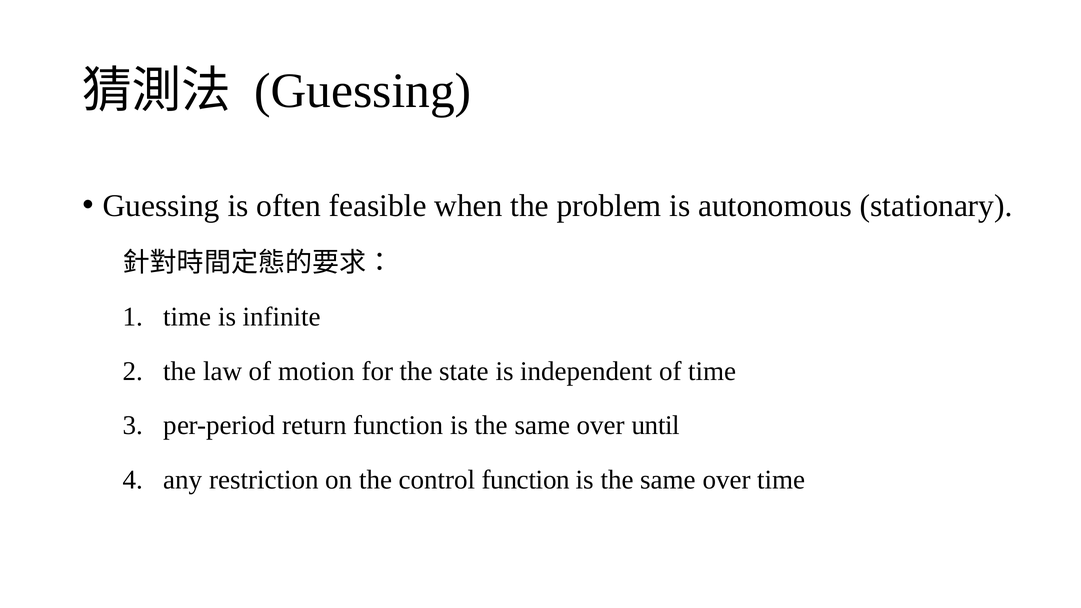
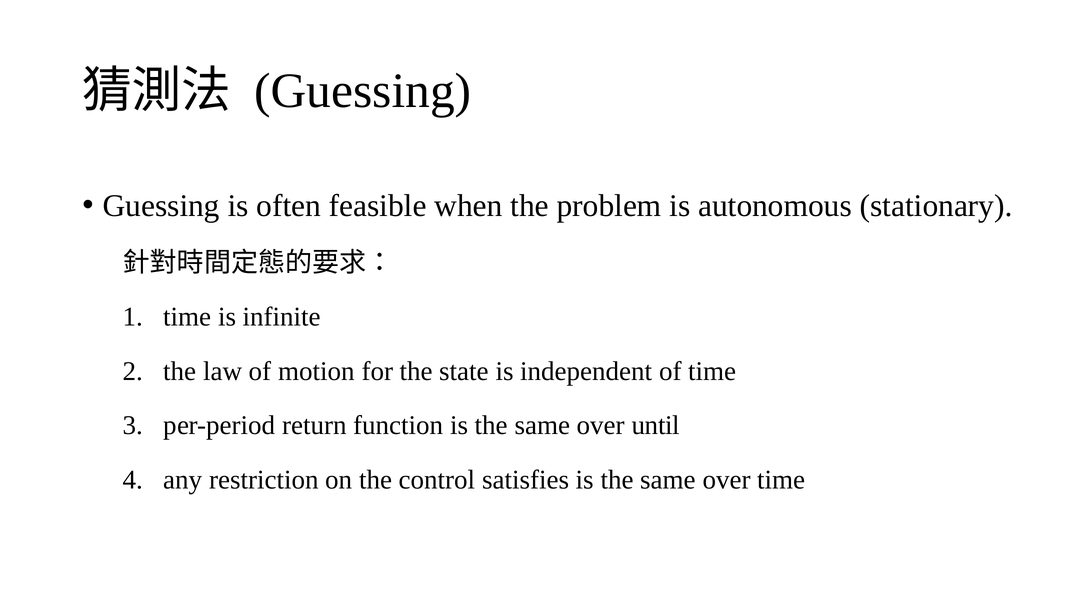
control function: function -> satisfies
